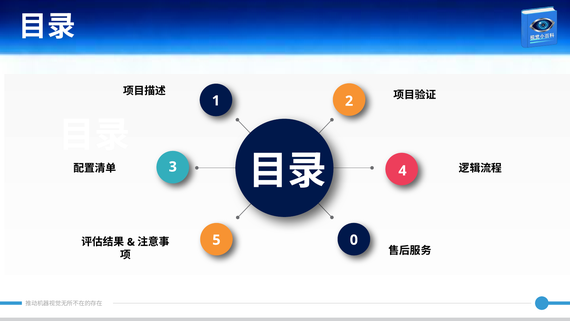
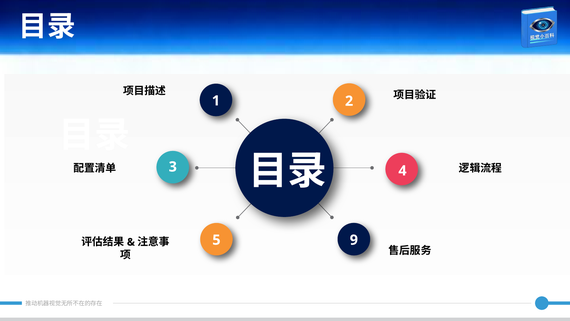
0: 0 -> 9
